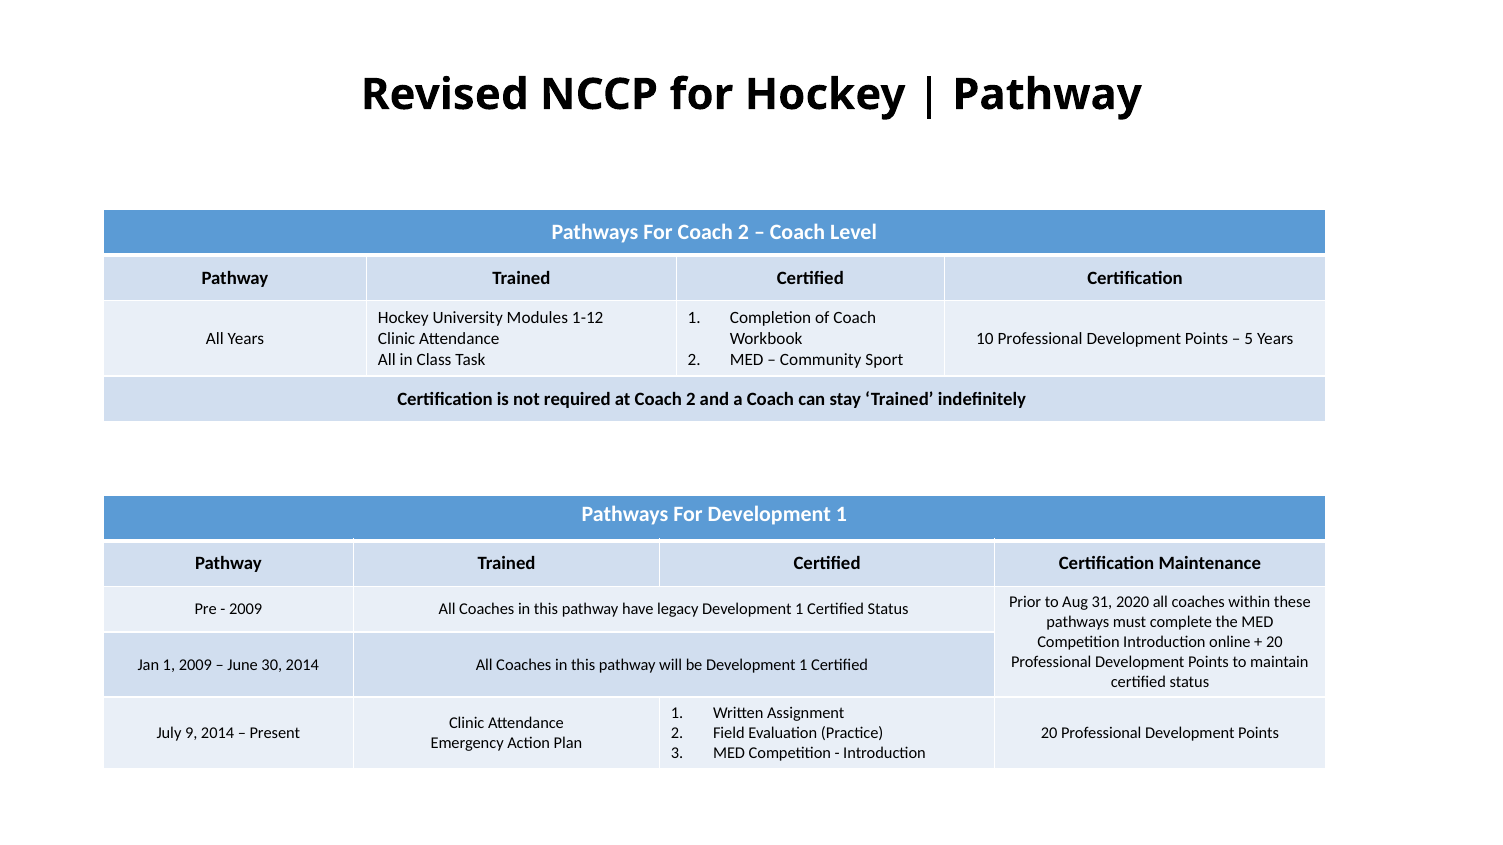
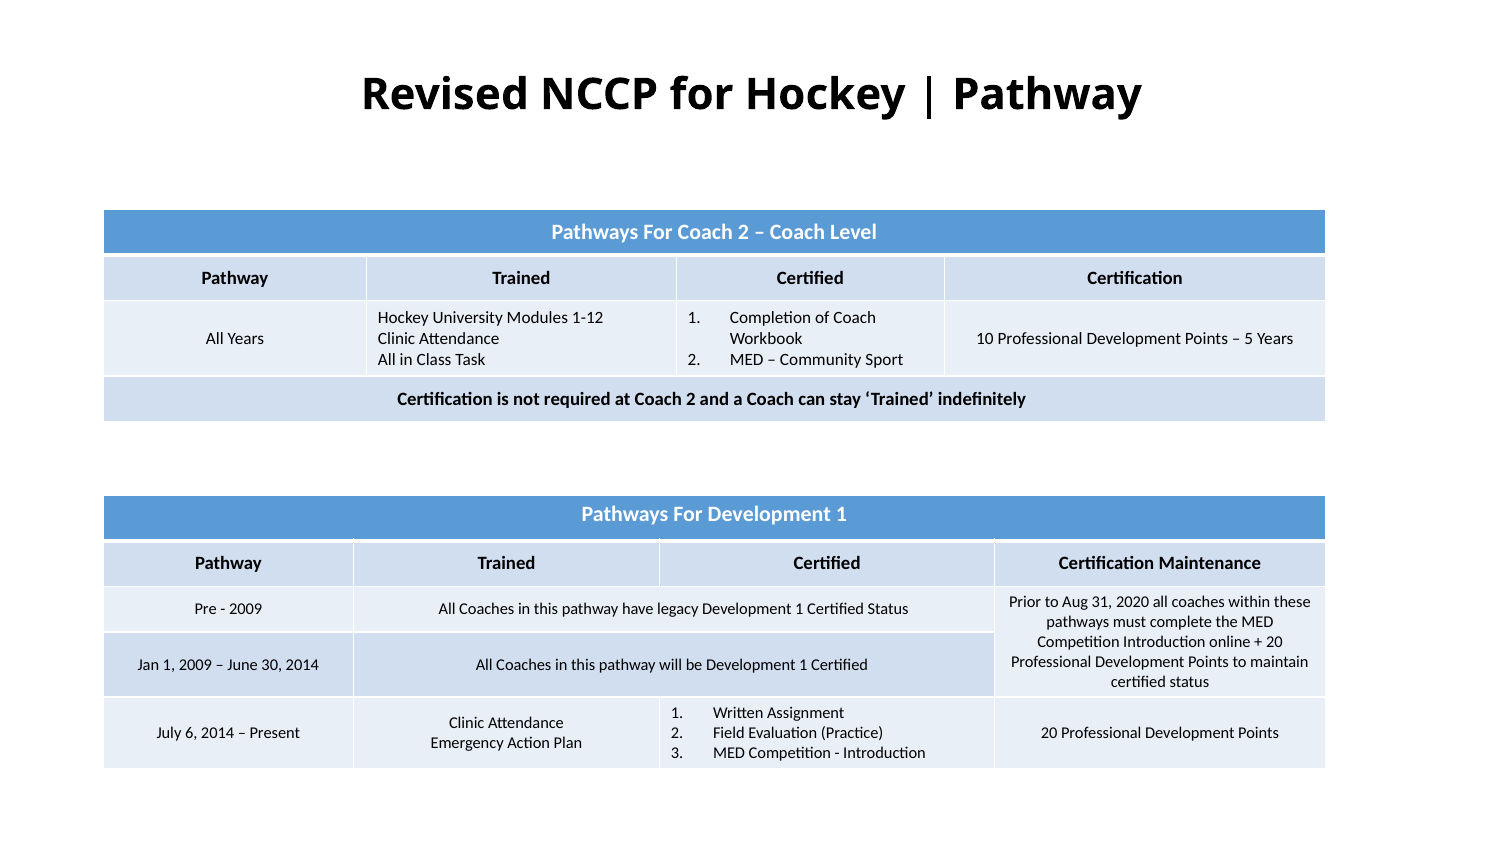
9: 9 -> 6
